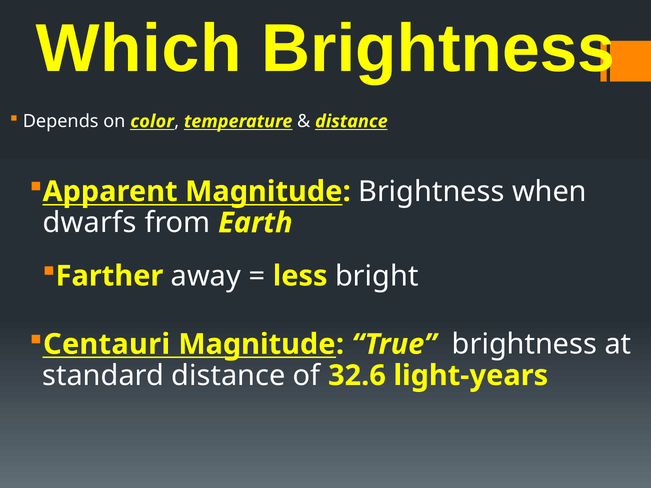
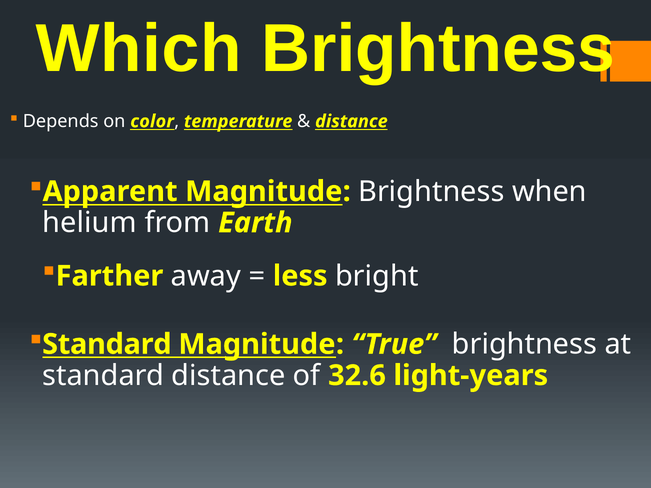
dwarfs: dwarfs -> helium
Centauri at (107, 344): Centauri -> Standard
